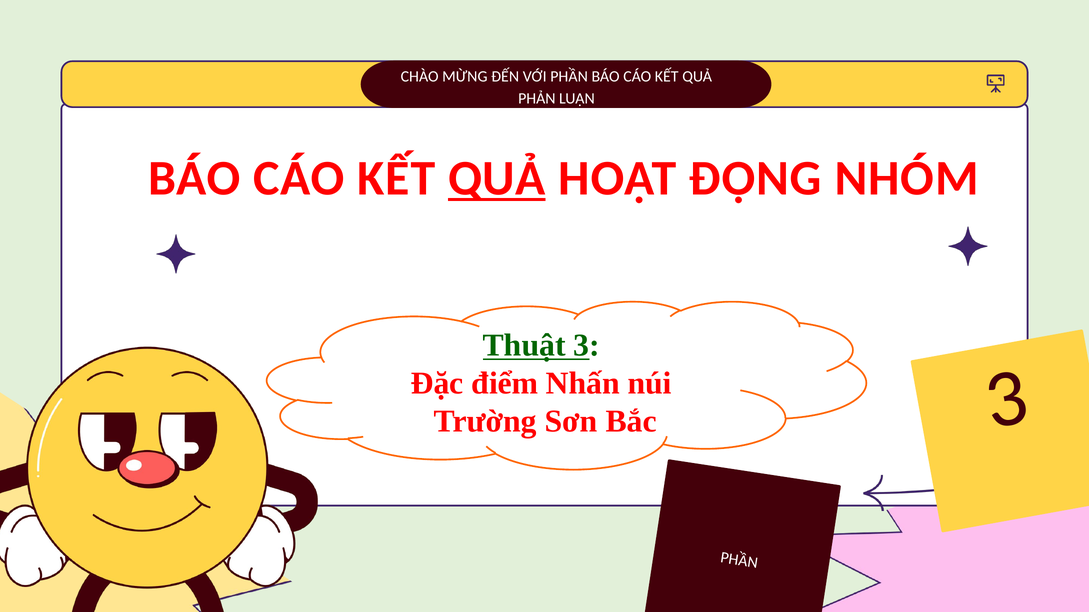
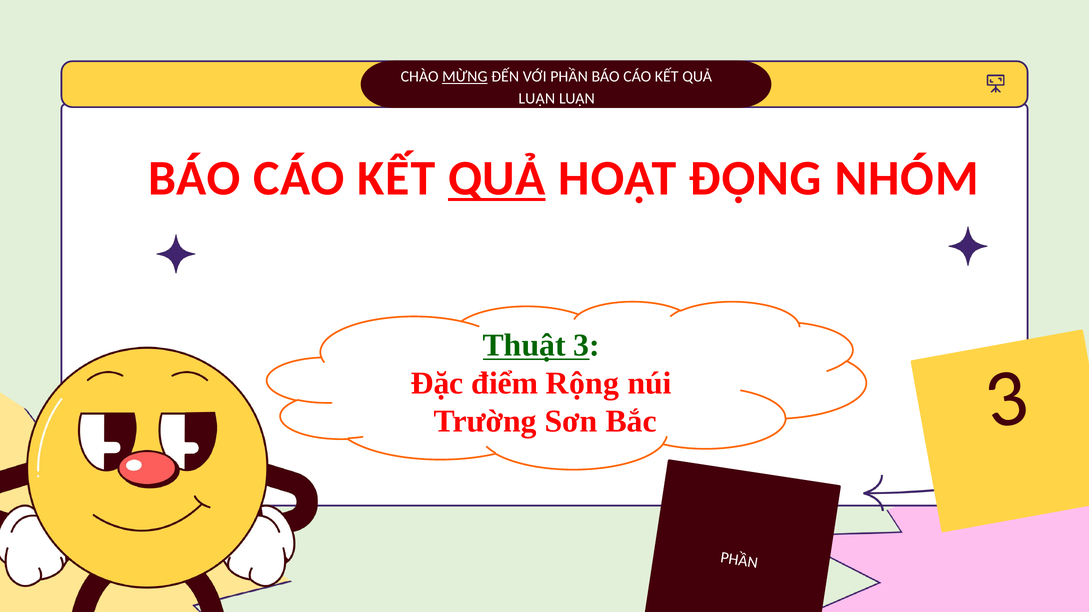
MỪNG at (465, 77) underline: none -> present
PHẢN at (537, 99): PHẢN -> LUẬN
Nhấn: Nhấn -> Rộng
